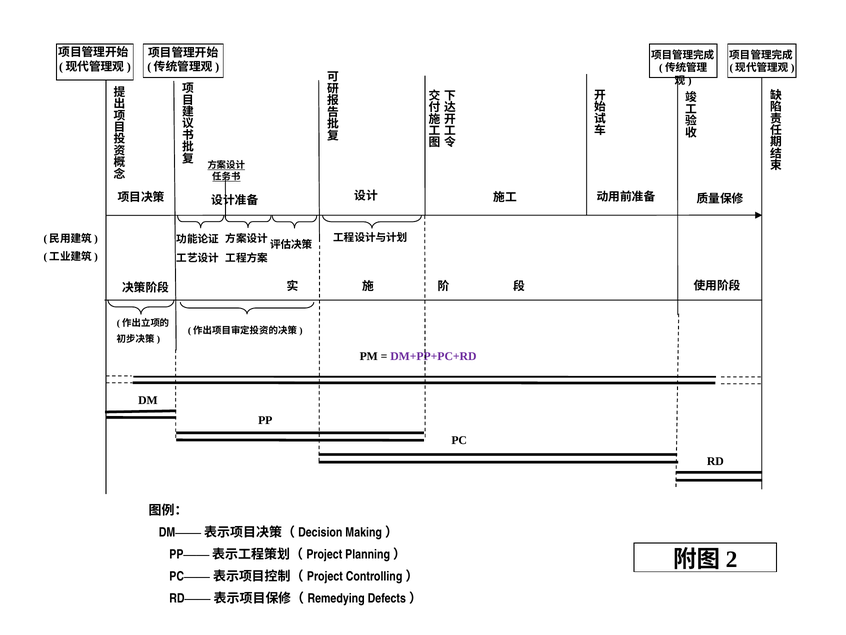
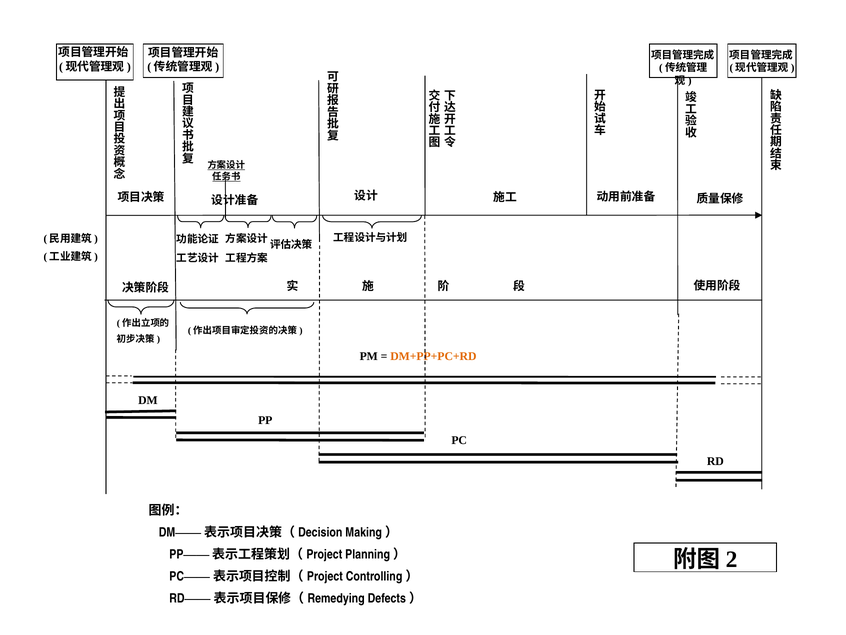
DM+PP+PC+RD colour: purple -> orange
